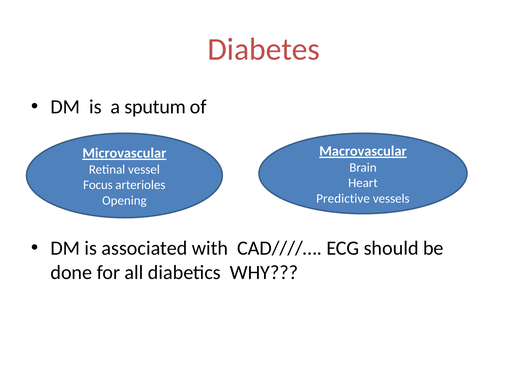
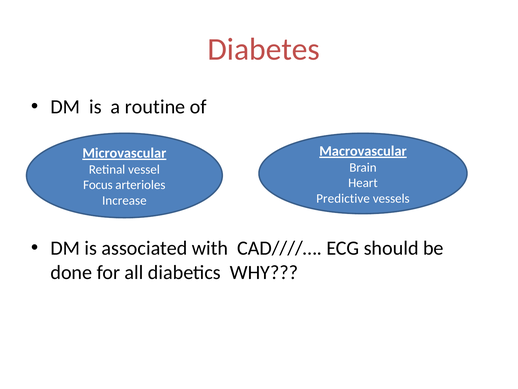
sputum: sputum -> routine
Opening: Opening -> Increase
